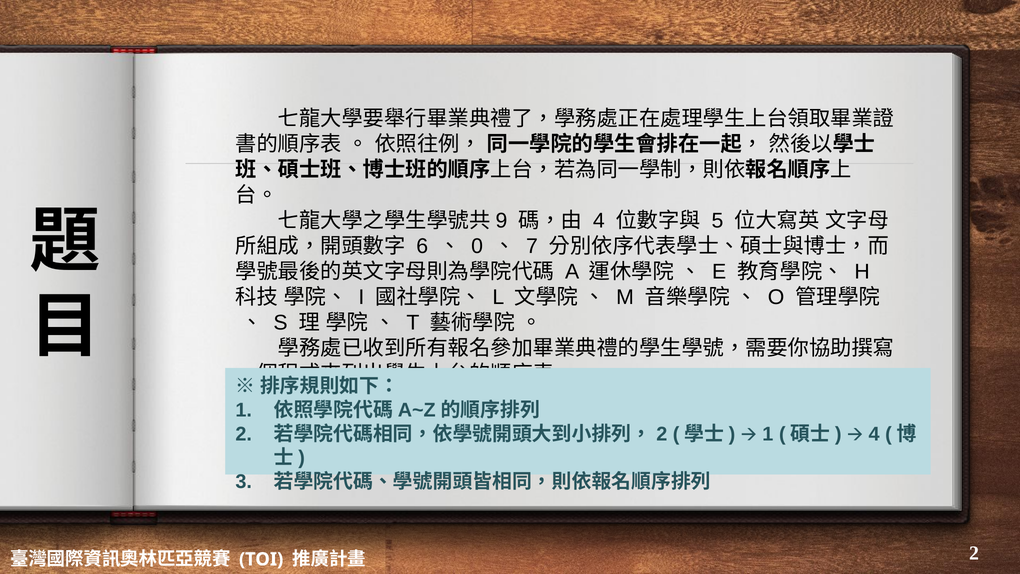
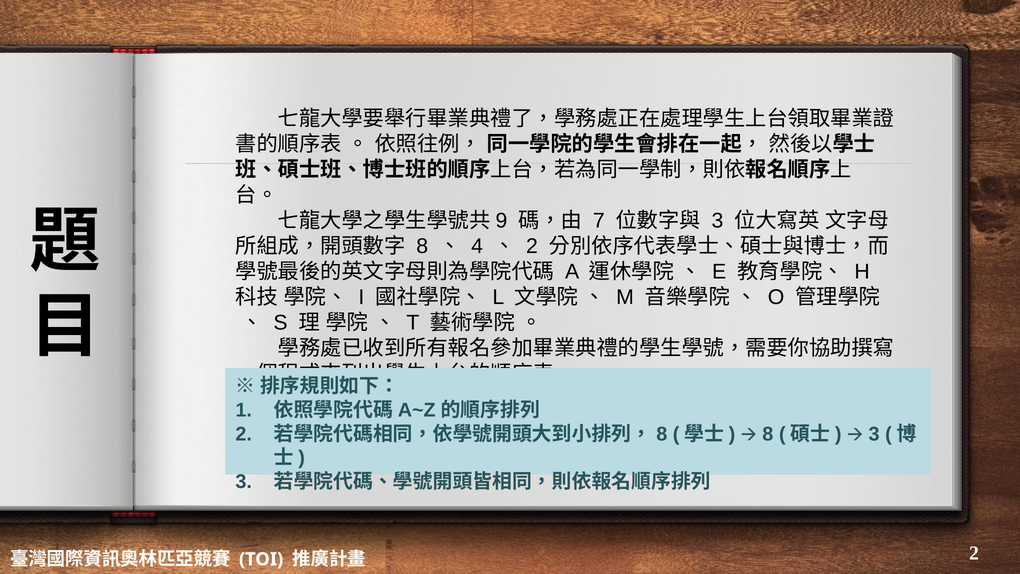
4 at (599, 221): 4 -> 7
5 at (717, 221): 5 -> 3
6 at (422, 246): 6 -> 8
0: 0 -> 4
7 at (532, 246): 7 -> 2
2 at (662, 434): 2 -> 8
1 at (768, 434): 1 -> 8
4 at (874, 434): 4 -> 3
